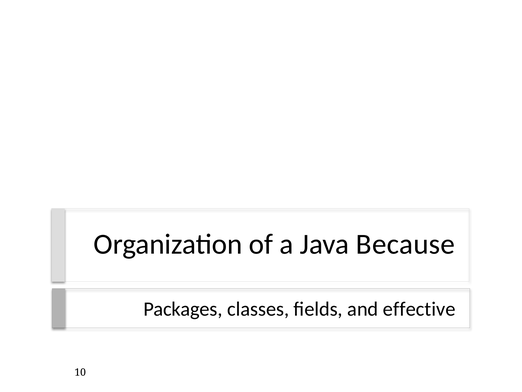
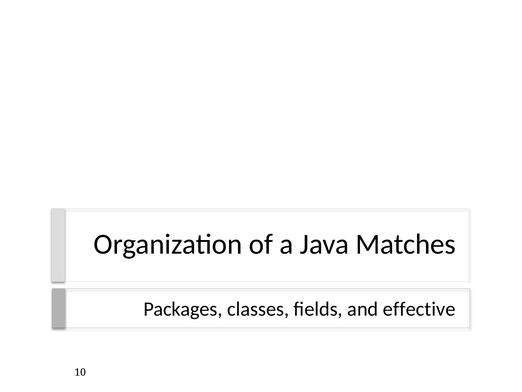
Because: Because -> Matches
